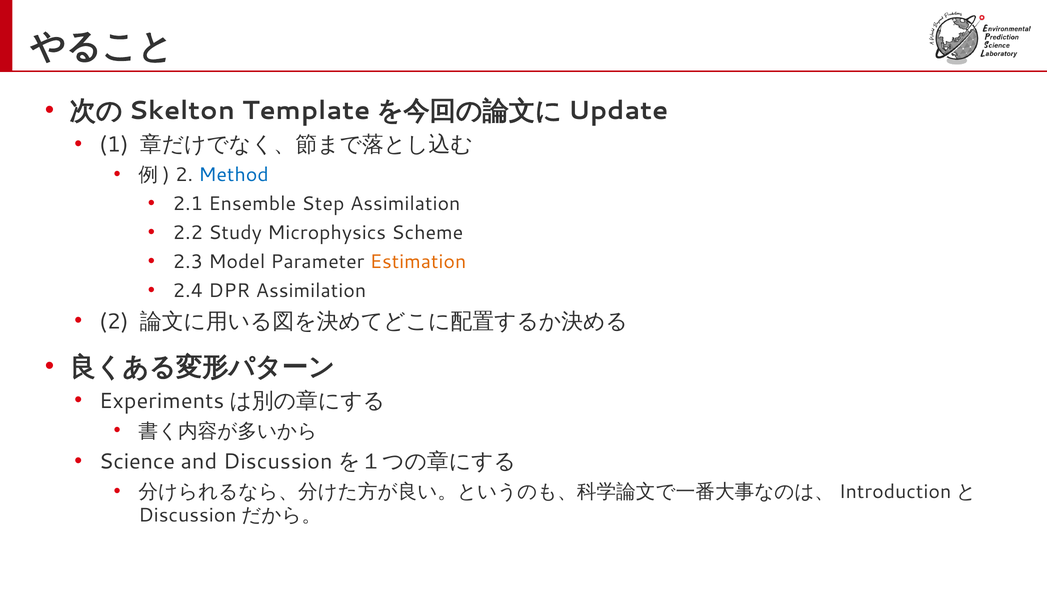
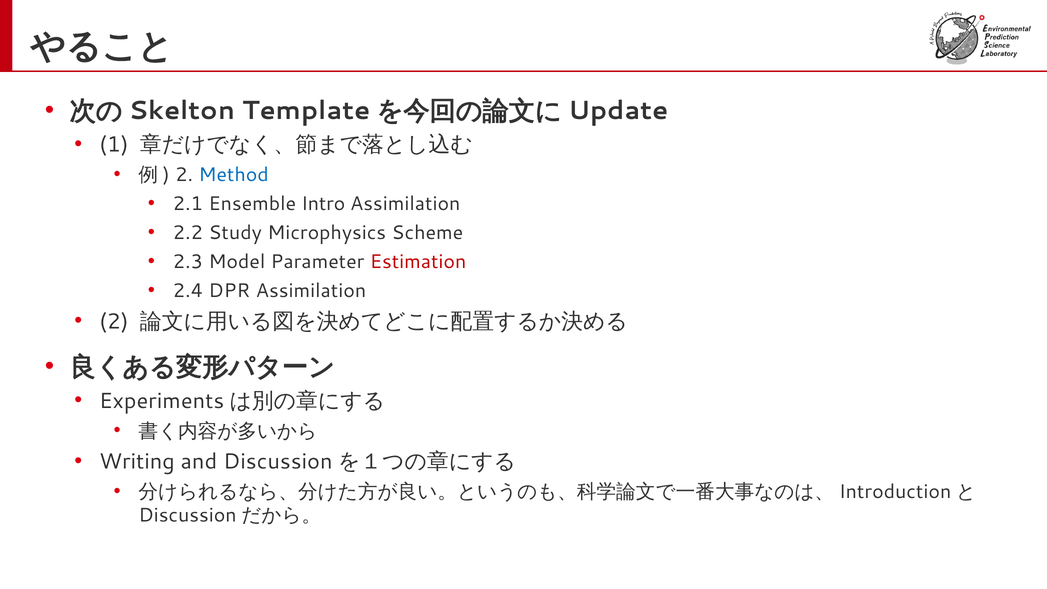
Step: Step -> Intro
Estimation colour: orange -> red
Science: Science -> Writing
